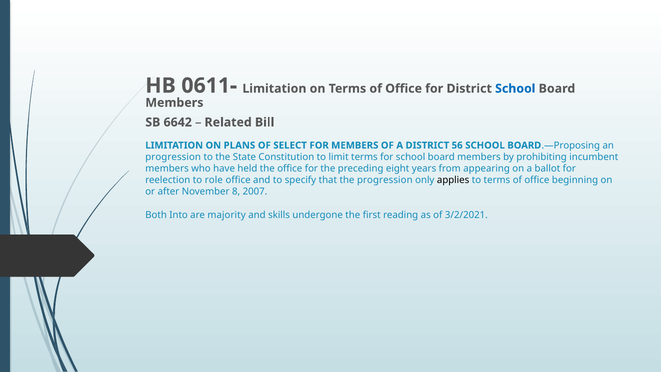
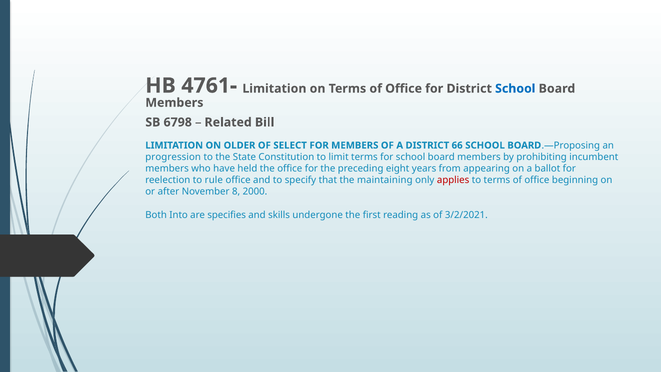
0611-: 0611- -> 4761-
6642: 6642 -> 6798
PLANS: PLANS -> OLDER
56: 56 -> 66
role: role -> rule
the progression: progression -> maintaining
applies colour: black -> red
2007: 2007 -> 2000
majority: majority -> specifies
